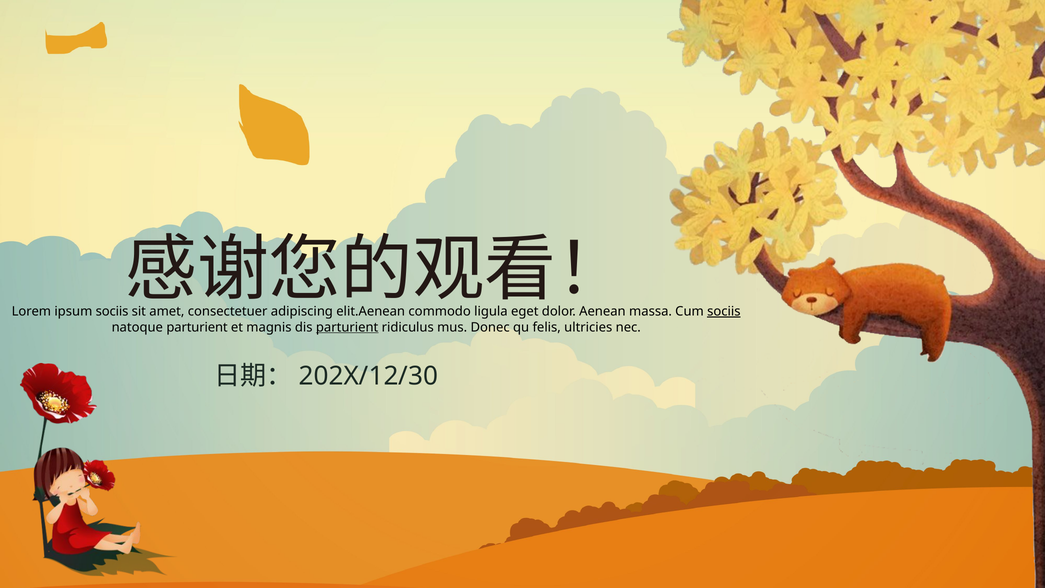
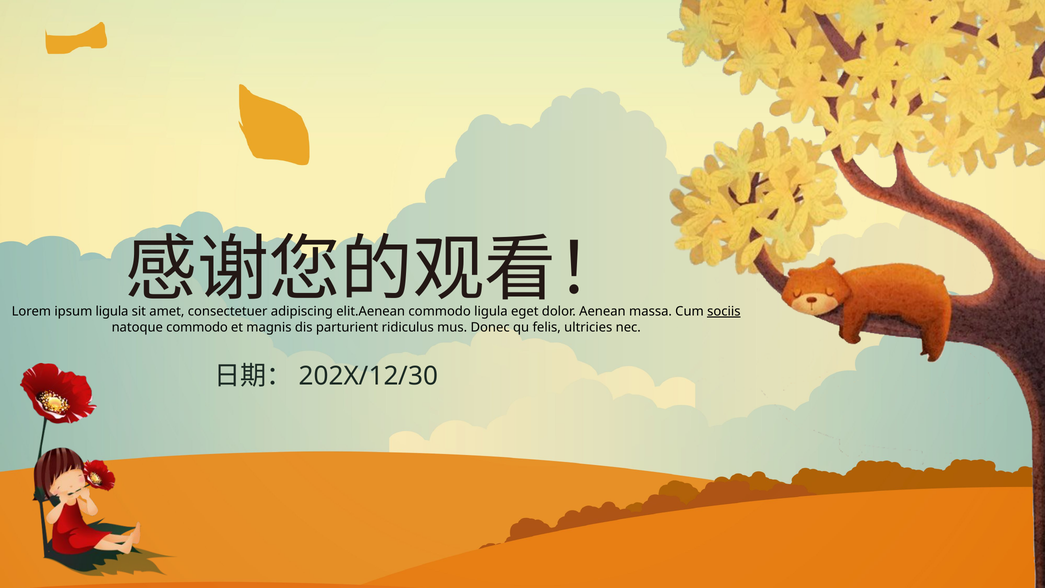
ipsum sociis: sociis -> ligula
natoque parturient: parturient -> commodo
parturient at (347, 327) underline: present -> none
